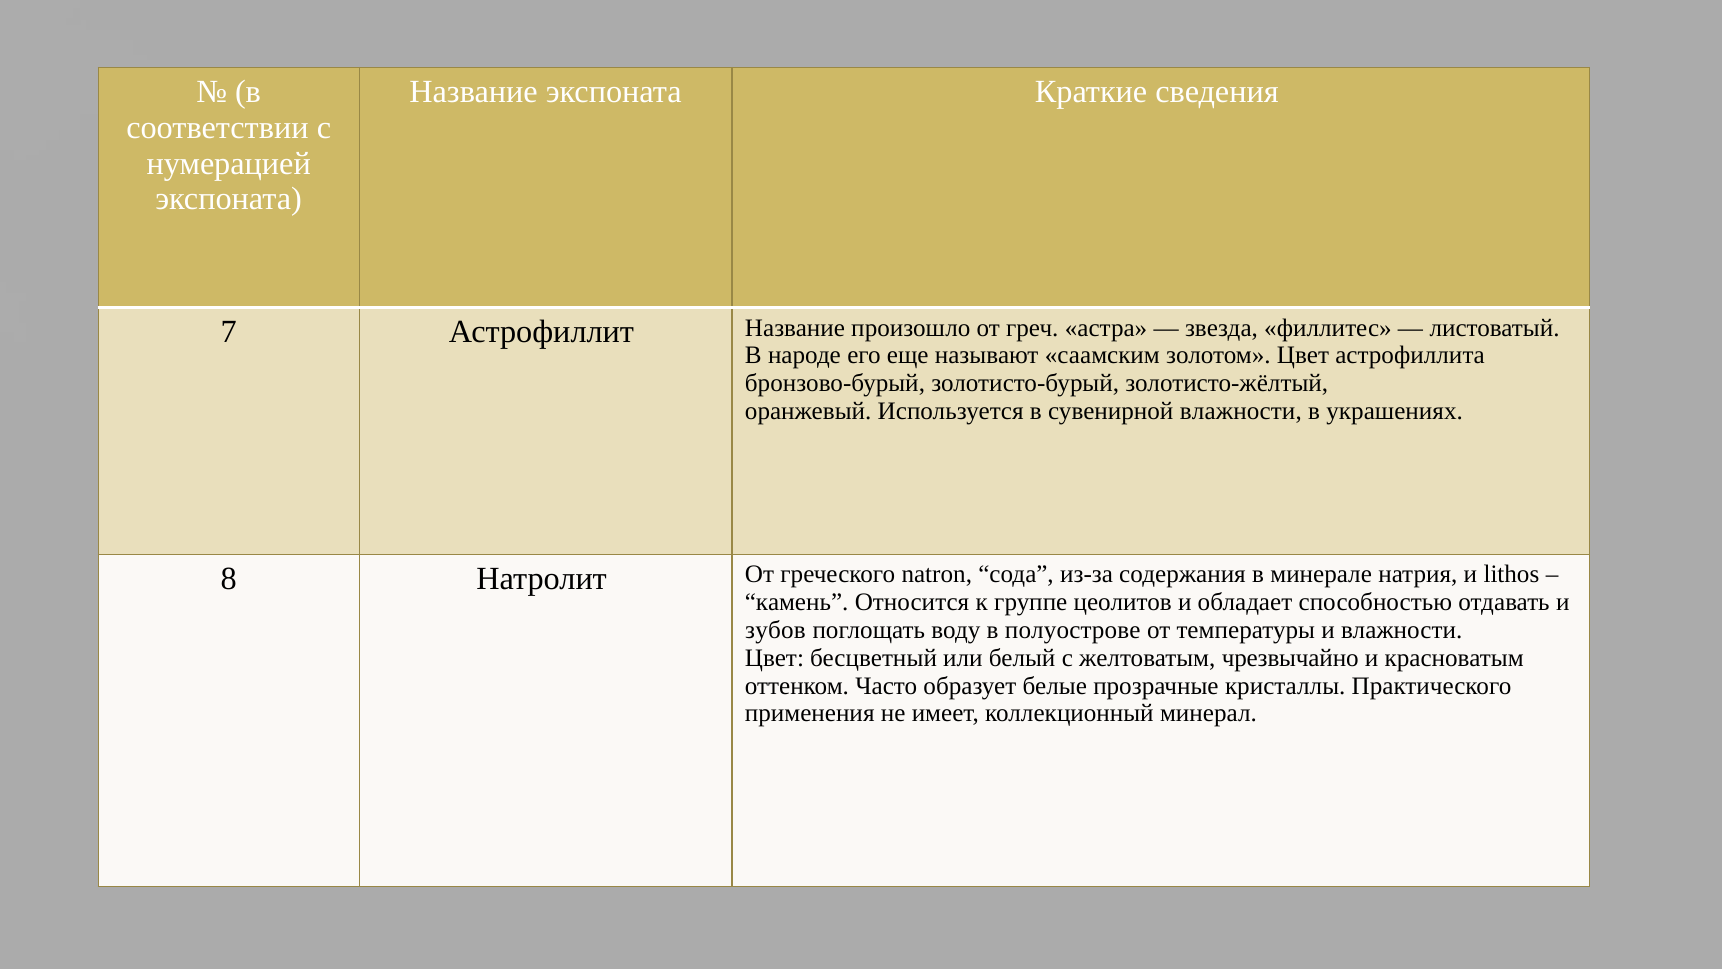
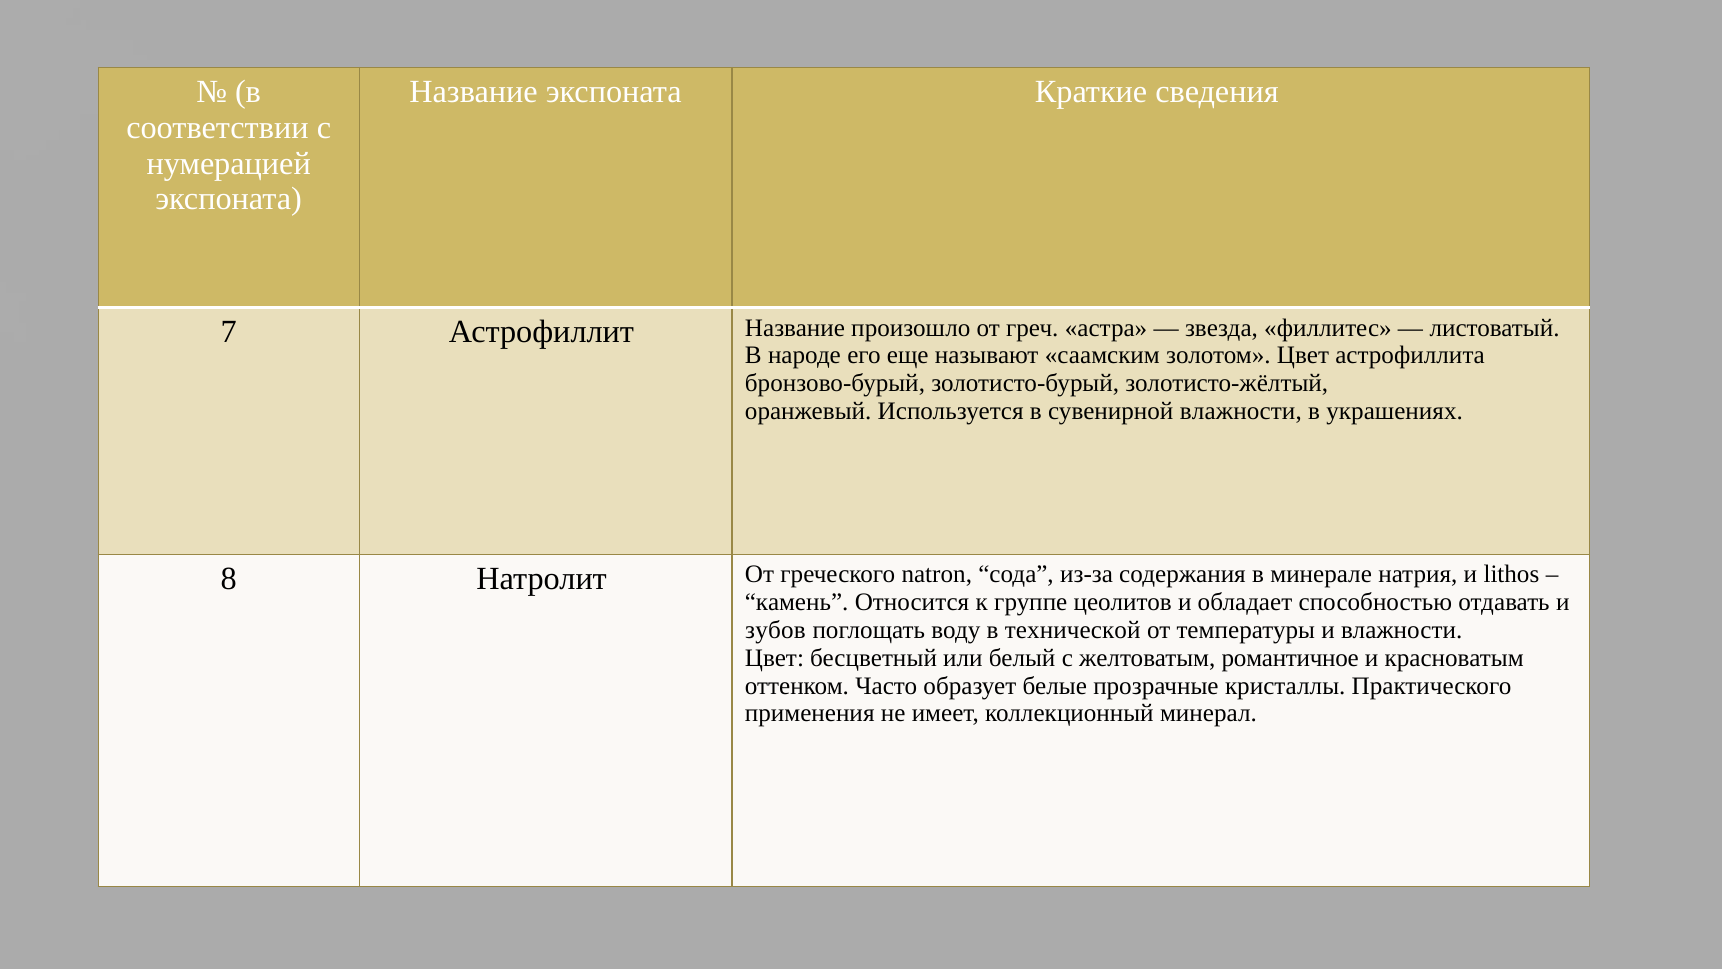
полуострове: полуострове -> технической
чрезвычайно: чрезвычайно -> романтичное
